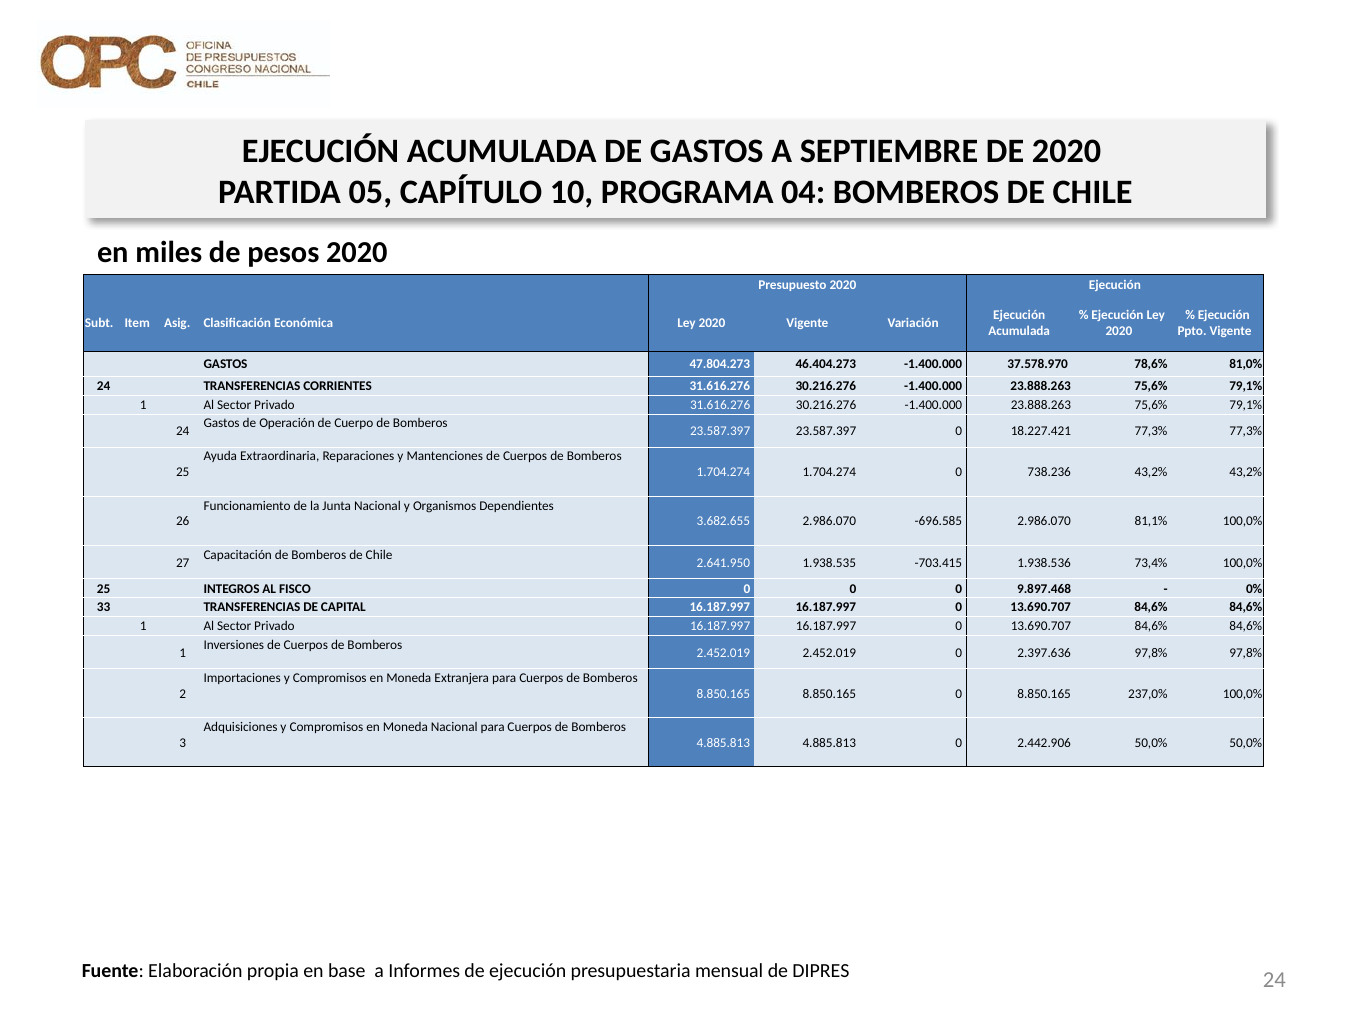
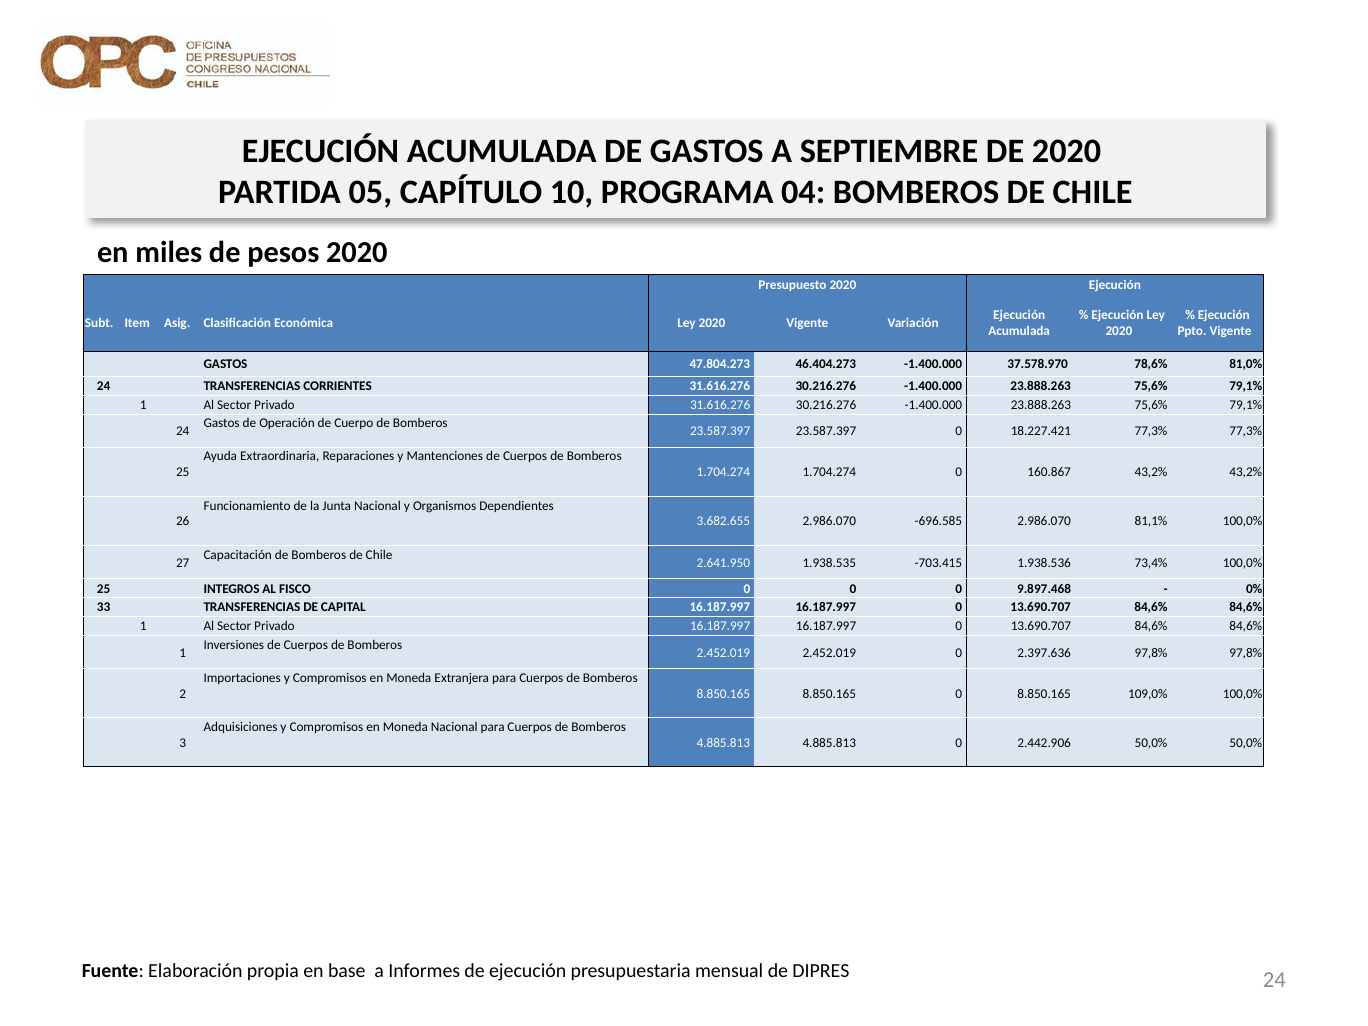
738.236: 738.236 -> 160.867
237,0%: 237,0% -> 109,0%
